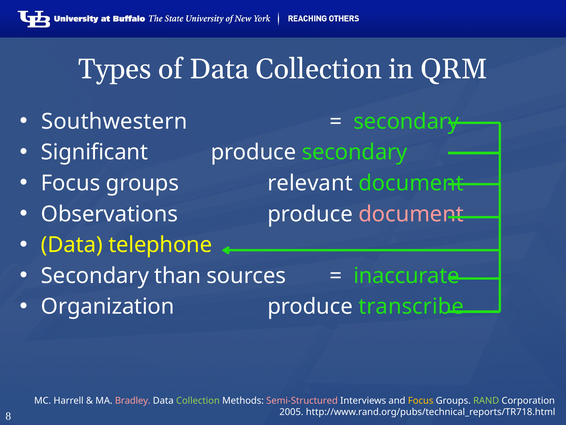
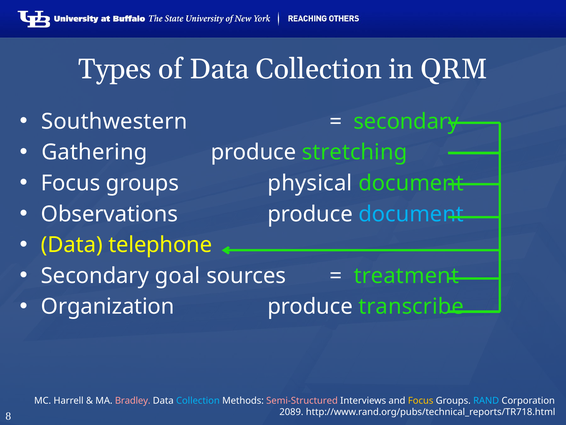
Significant: Significant -> Gathering
produce secondary: secondary -> stretching
relevant: relevant -> physical
document at (411, 214) colour: pink -> light blue
than: than -> goal
inaccurate: inaccurate -> treatment
Collection at (198, 400) colour: light green -> light blue
RAND colour: light green -> light blue
2005: 2005 -> 2089
